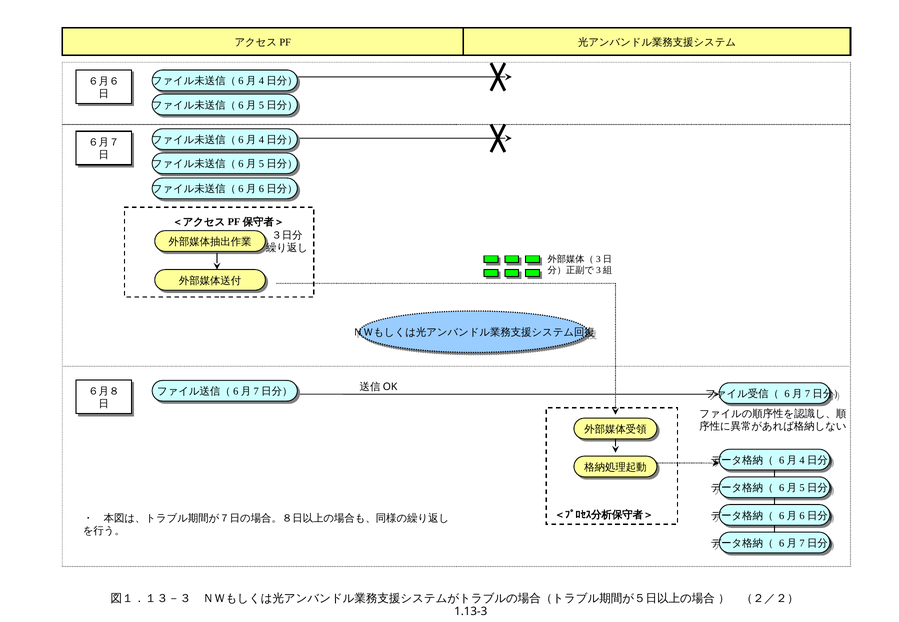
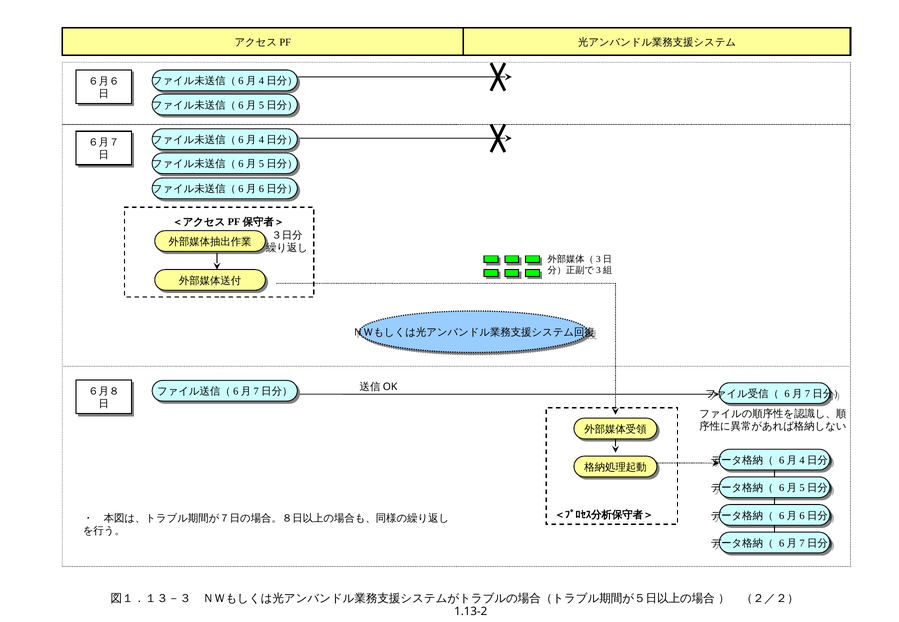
1.13-3: 1.13-3 -> 1.13-2
